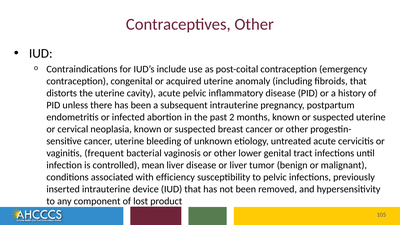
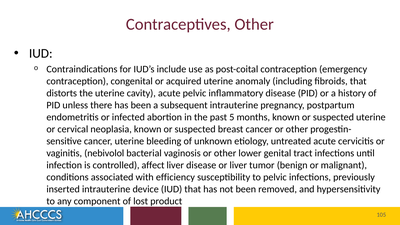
2: 2 -> 5
frequent: frequent -> nebivolol
mean: mean -> affect
